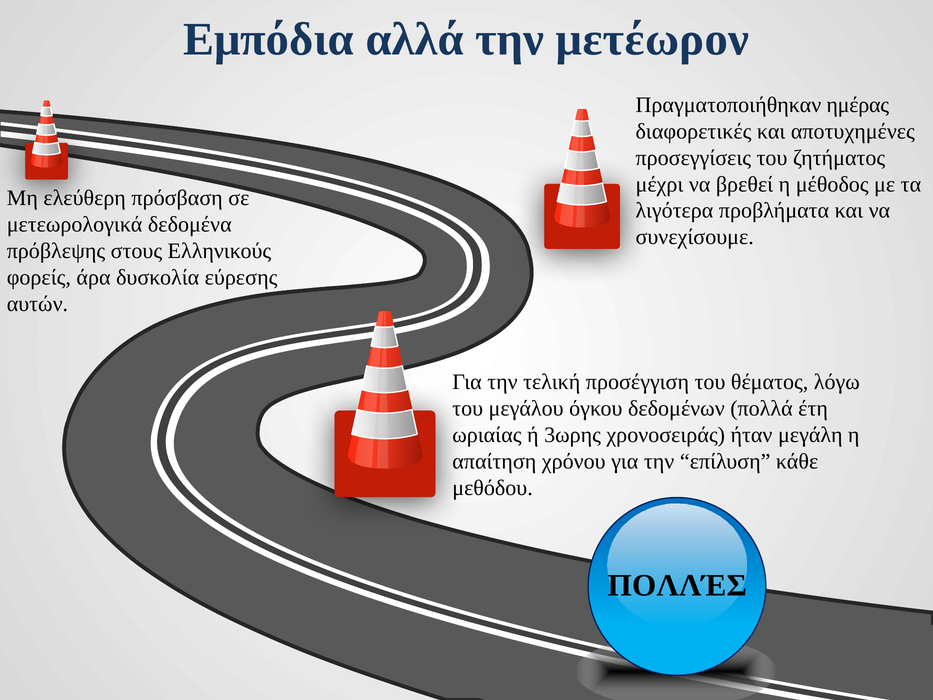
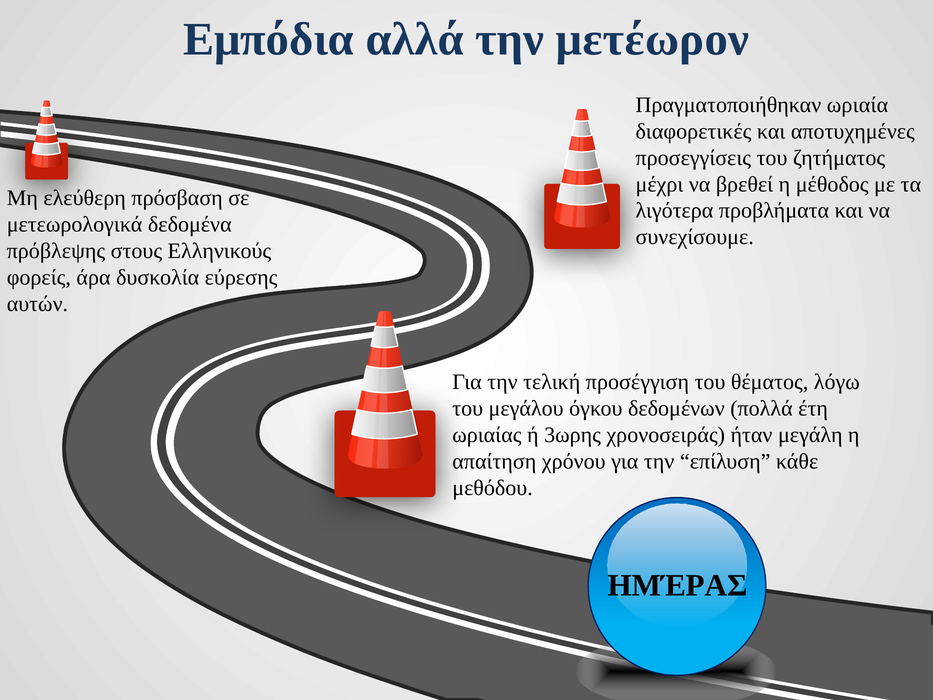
ημέρας: ημέρας -> ωριαία
ΠΟΛΛΈΣ: ΠΟΛΛΈΣ -> ΗΜΈΡΑΣ
